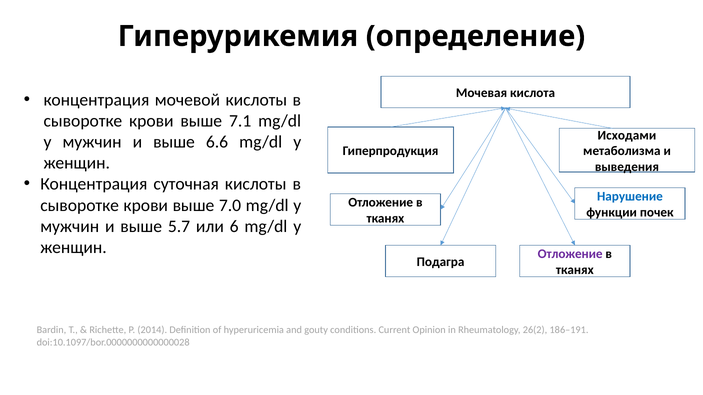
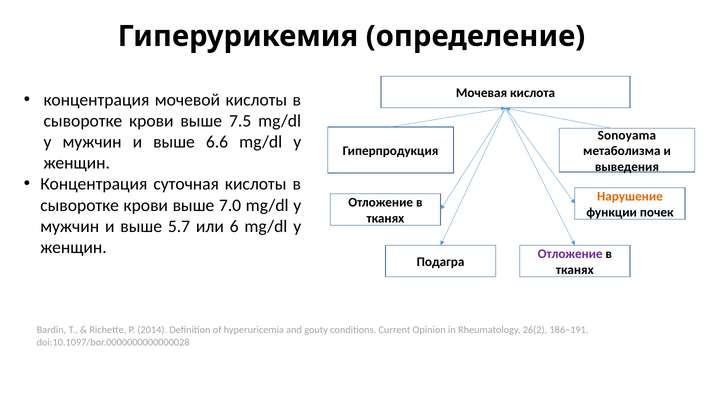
7.1: 7.1 -> 7.5
Исходами: Исходами -> Sonoyama
Нарушение colour: blue -> orange
